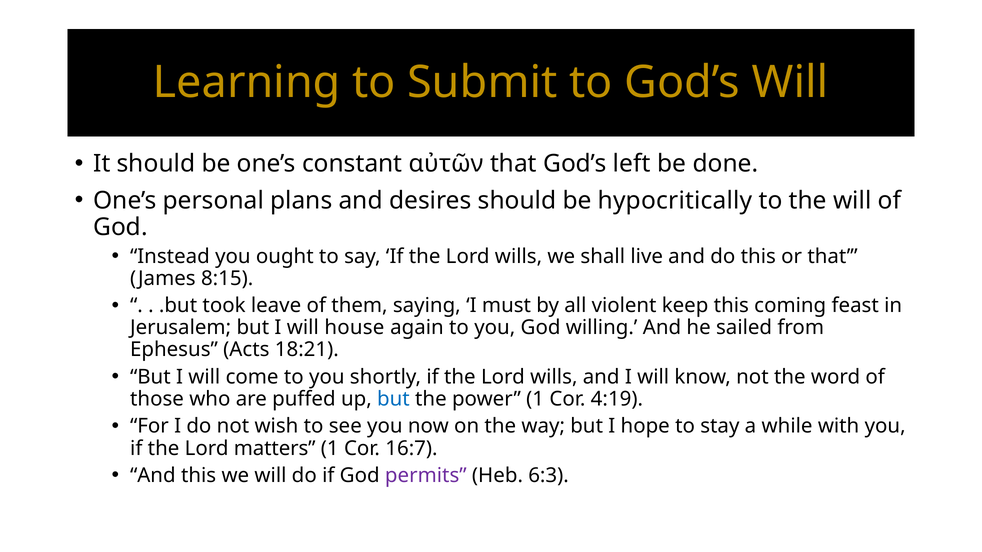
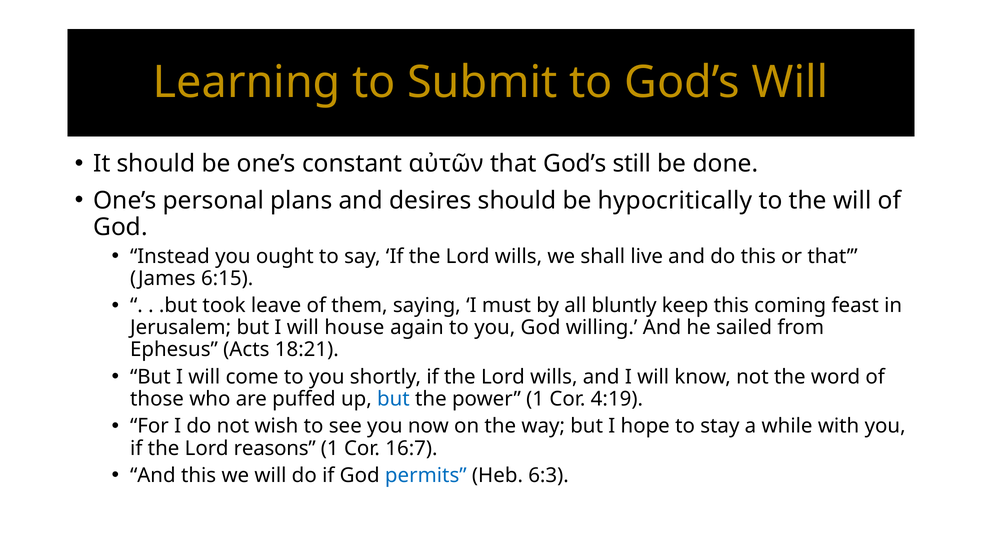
left: left -> still
8:15: 8:15 -> 6:15
violent: violent -> bluntly
matters: matters -> reasons
permits colour: purple -> blue
